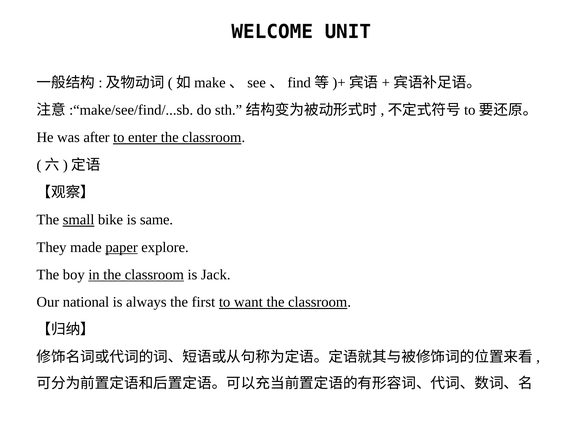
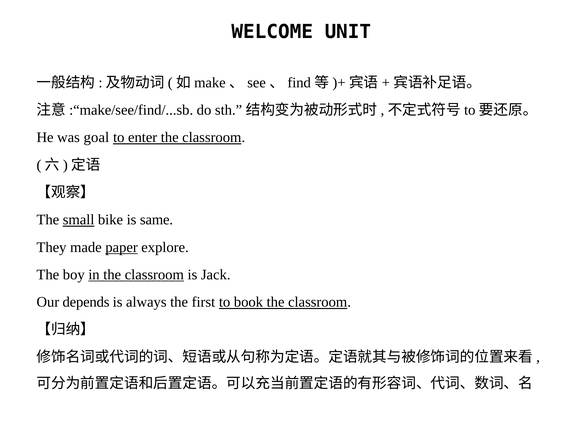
after: after -> goal
national: national -> depends
want: want -> book
